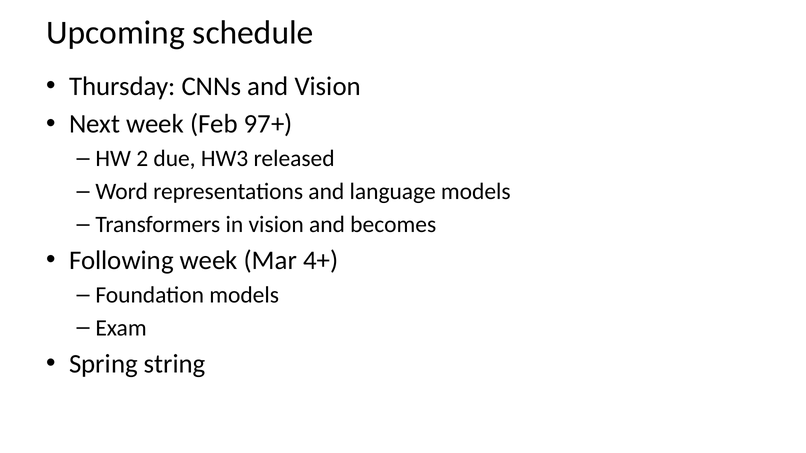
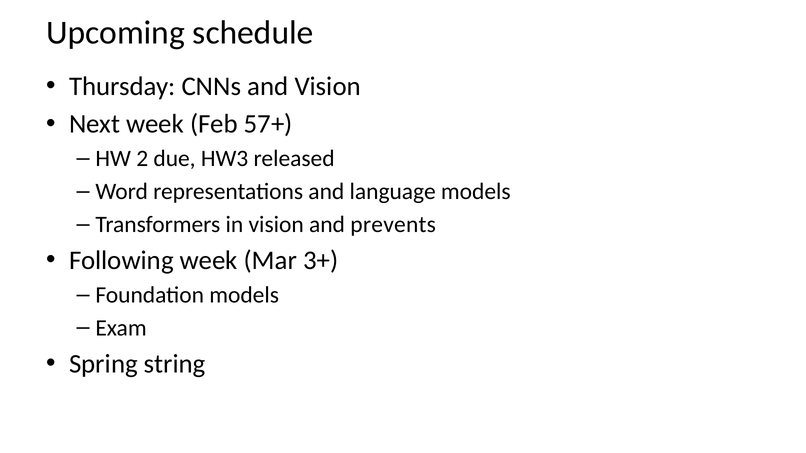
97+: 97+ -> 57+
becomes: becomes -> prevents
4+: 4+ -> 3+
